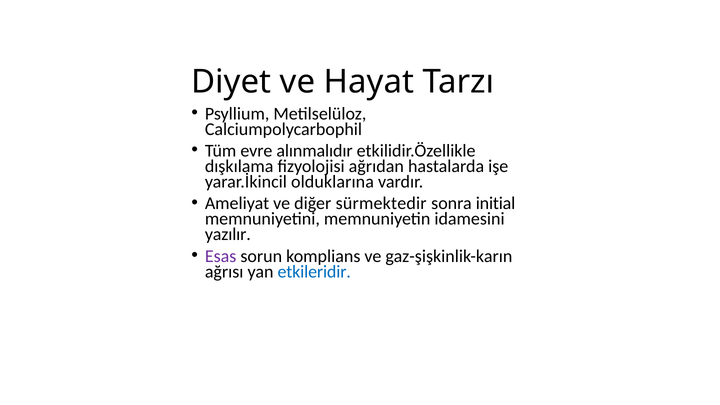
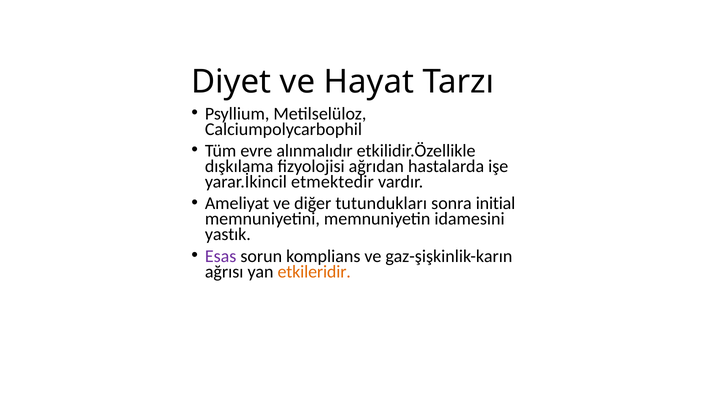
olduklarına: olduklarına -> etmektedir
sürmektedir: sürmektedir -> tutundukları
yazılır: yazılır -> yastık
etkileridir colour: blue -> orange
